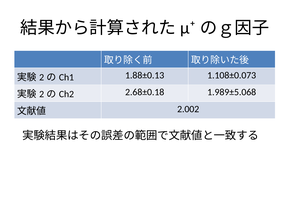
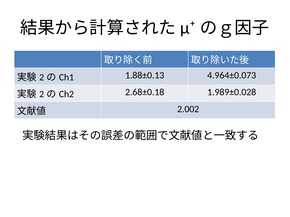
1.108±0.073: 1.108±0.073 -> 4.964±0.073
1.989±5.068: 1.989±5.068 -> 1.989±0.028
